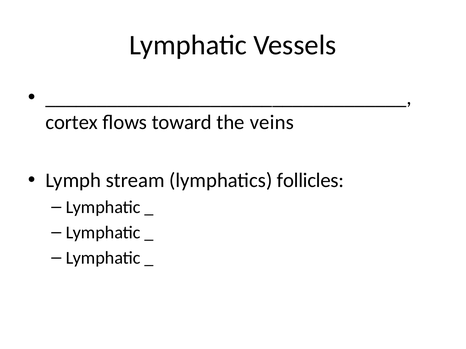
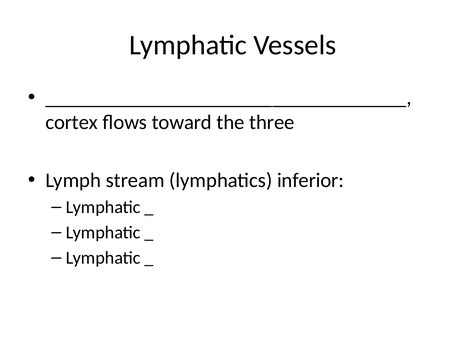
veins: veins -> three
follicles: follicles -> inferior
